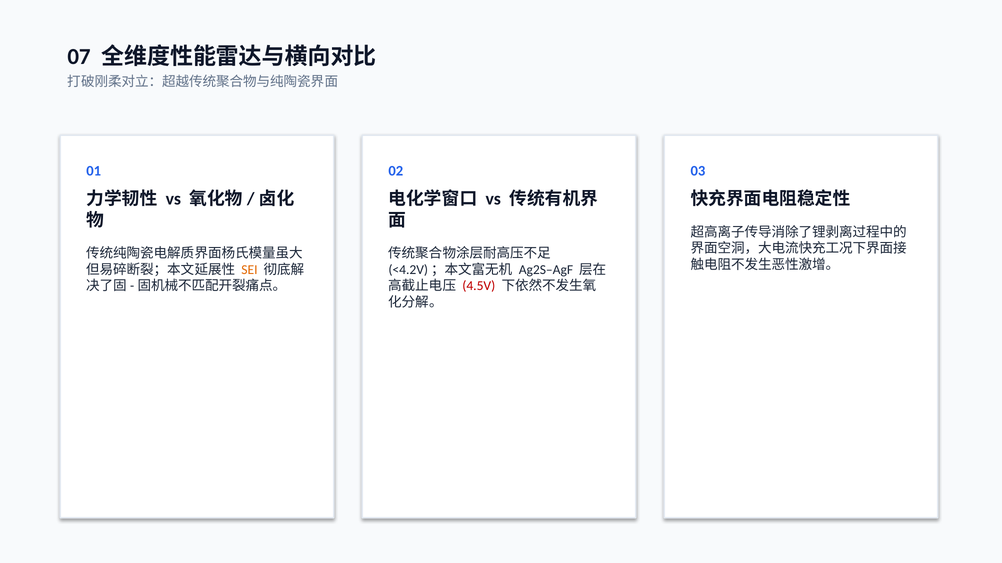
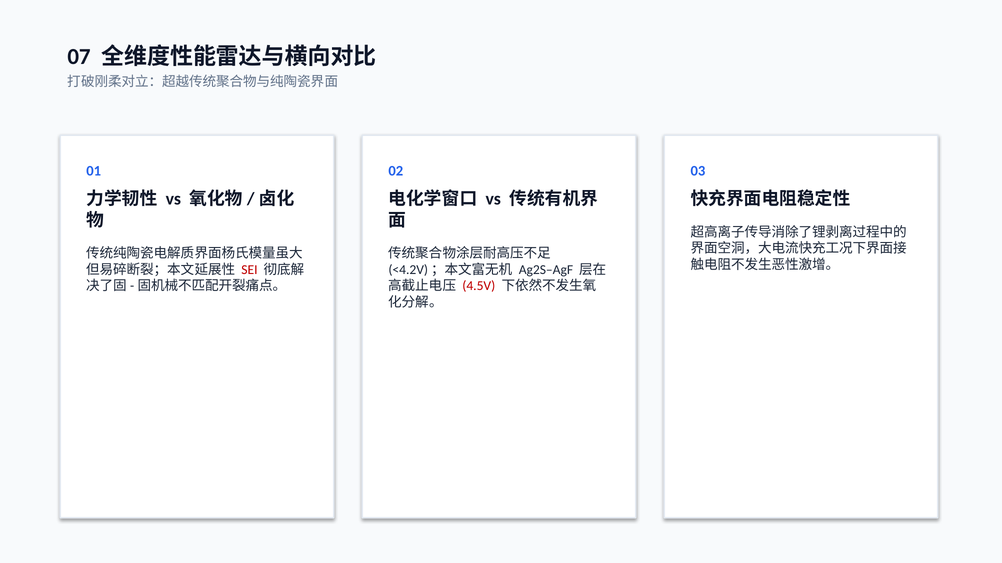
SEI colour: orange -> red
